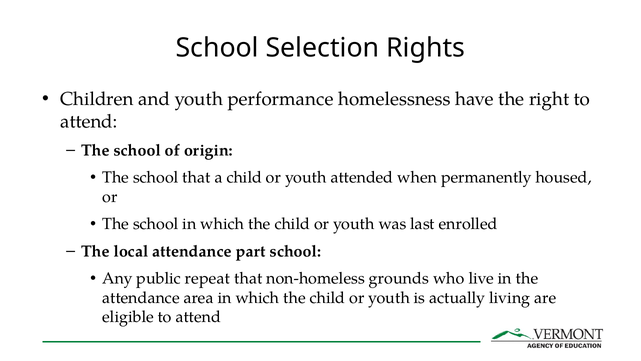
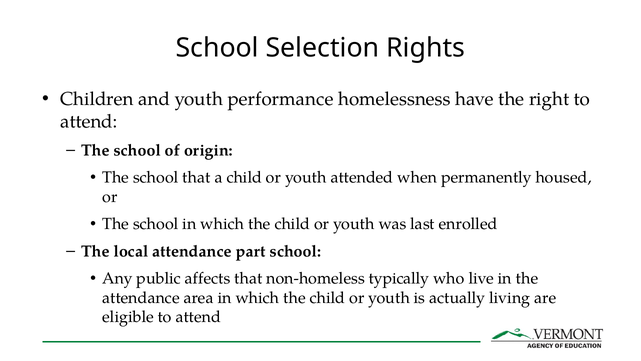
repeat: repeat -> affects
grounds: grounds -> typically
